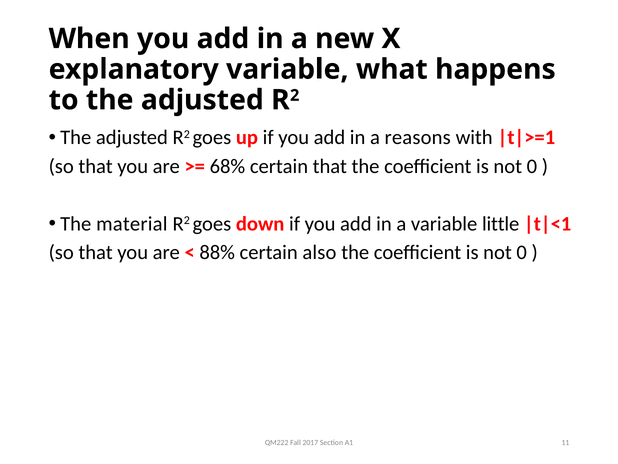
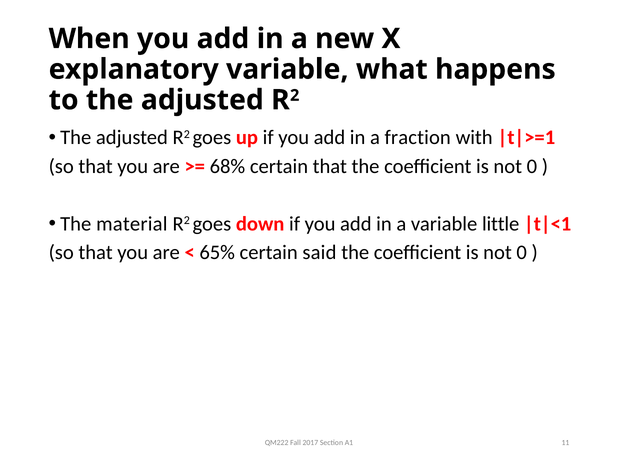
reasons: reasons -> fraction
88%: 88% -> 65%
also: also -> said
